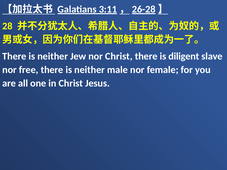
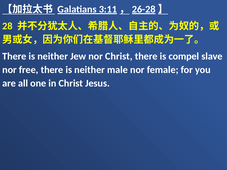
diligent: diligent -> compel
